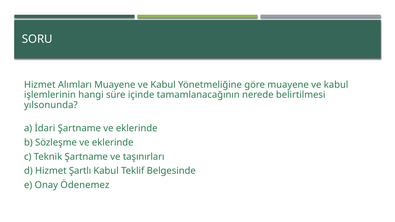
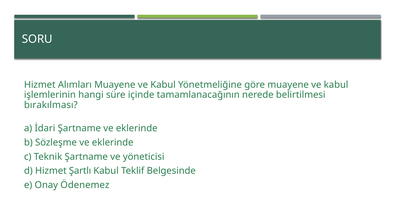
yılsonunda: yılsonunda -> bırakılması
taşınırları: taşınırları -> yöneticisi
